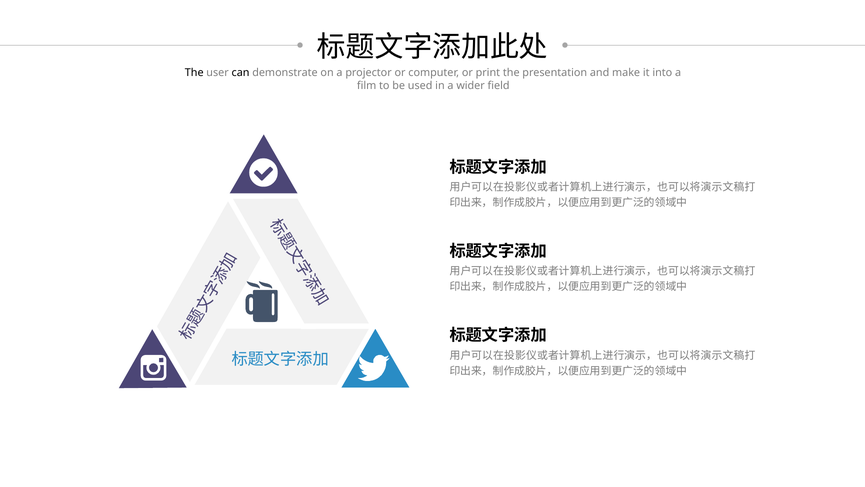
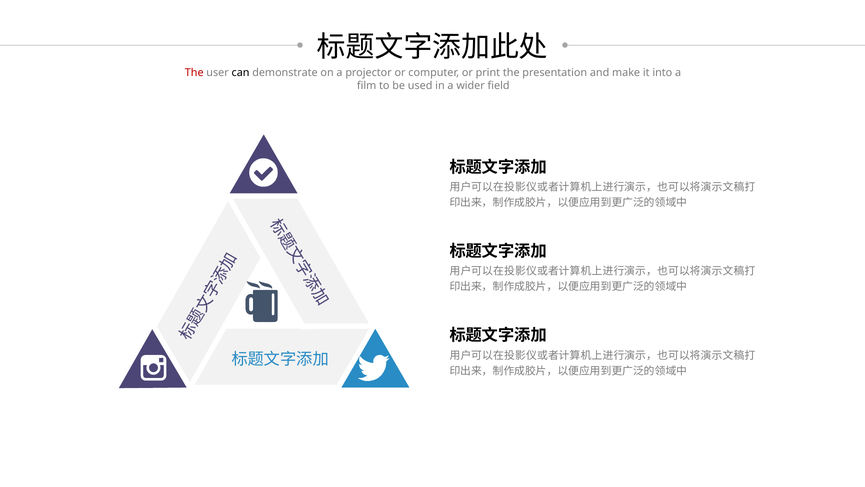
The at (194, 73) colour: black -> red
